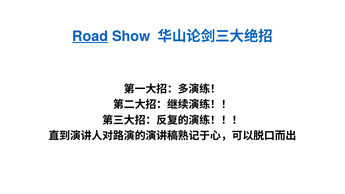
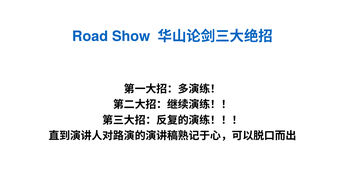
Road underline: present -> none
